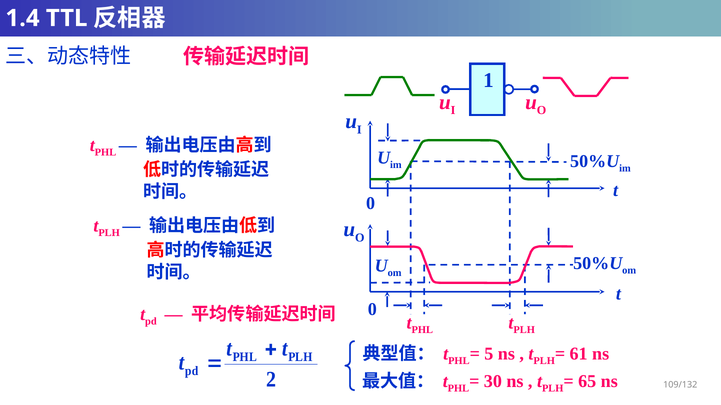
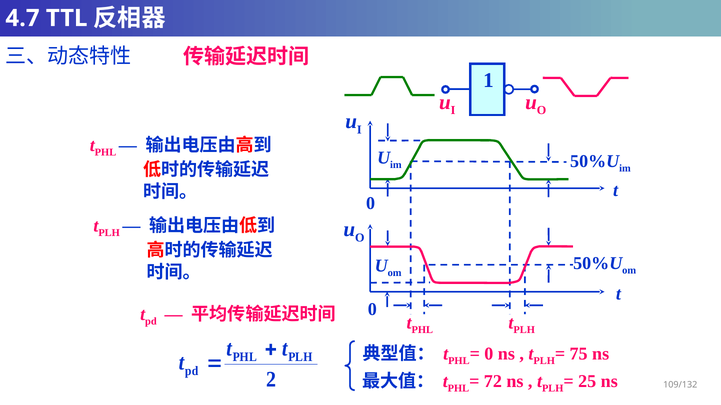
1.4: 1.4 -> 4.7
5 at (489, 354): 5 -> 0
61: 61 -> 75
30: 30 -> 72
65: 65 -> 25
